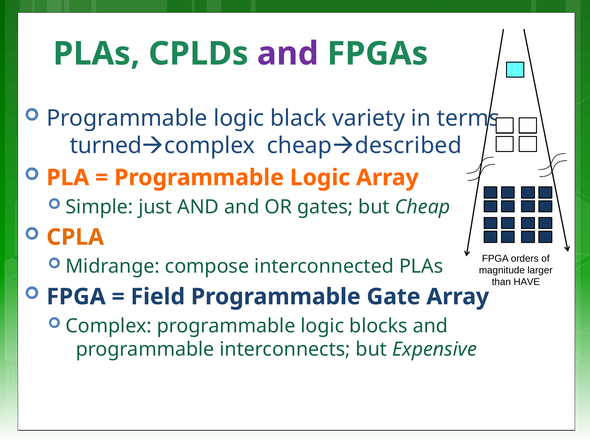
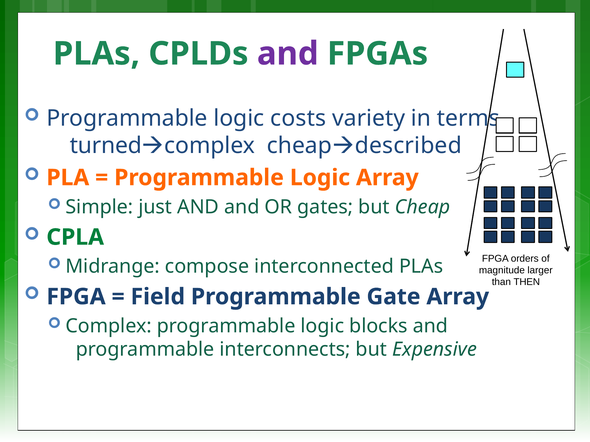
black: black -> costs
CPLA colour: orange -> green
HAVE: HAVE -> THEN
